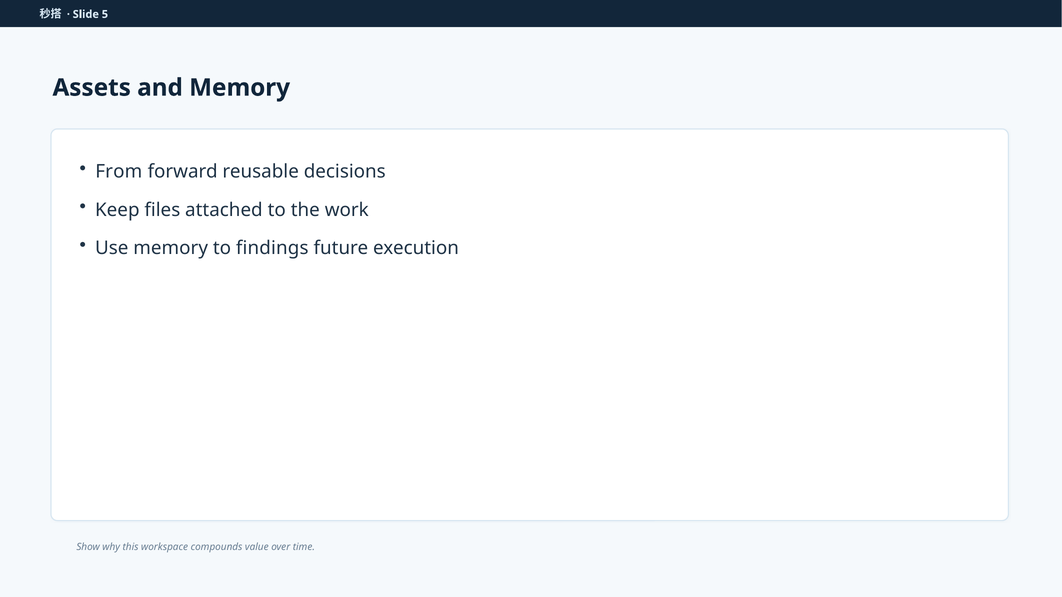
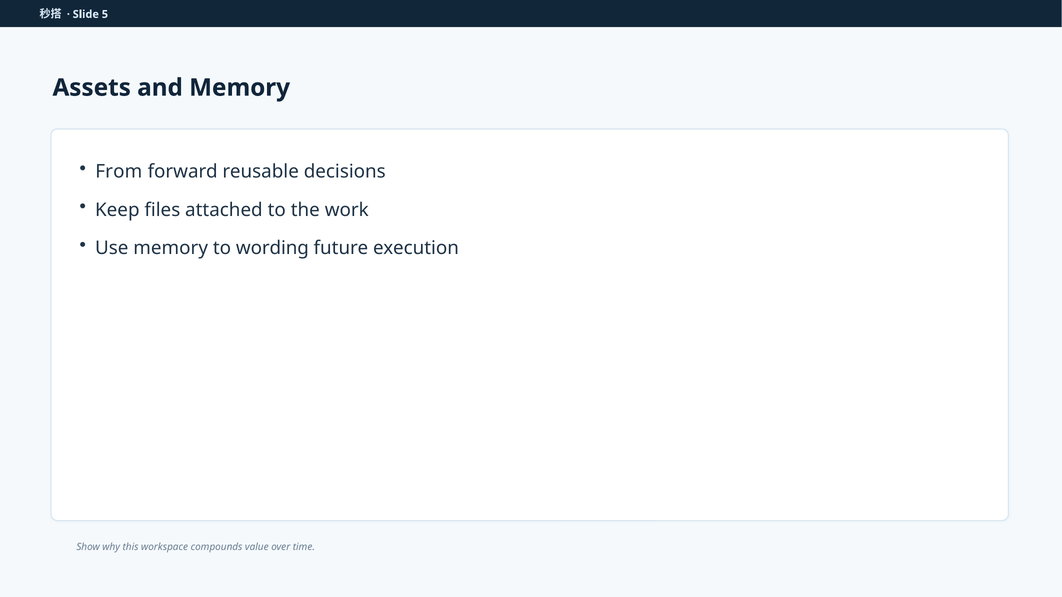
findings: findings -> wording
